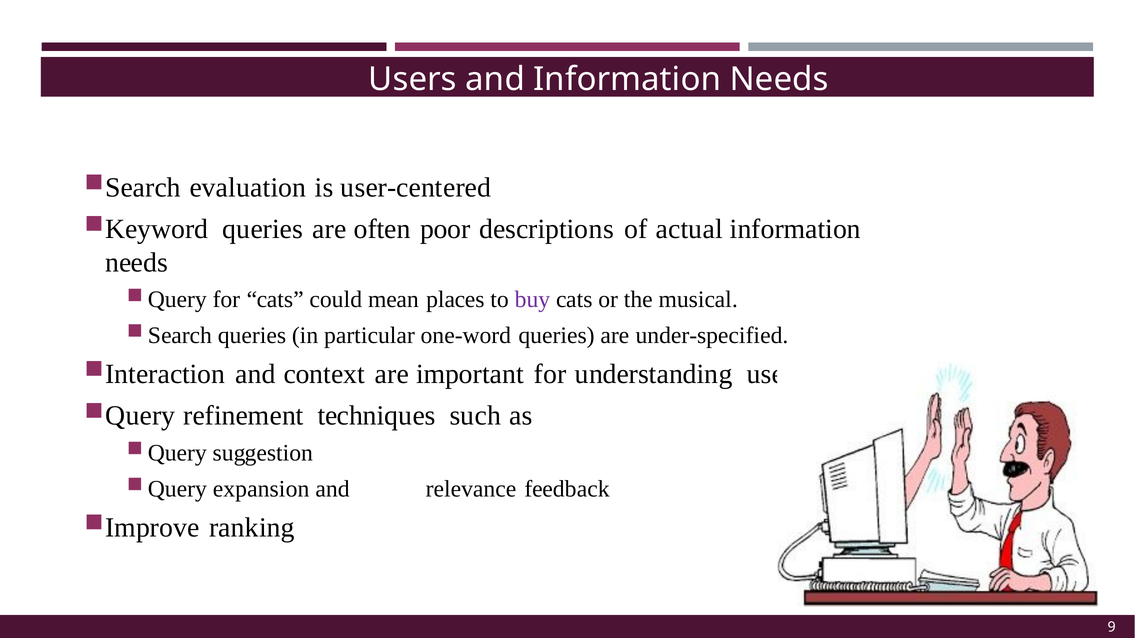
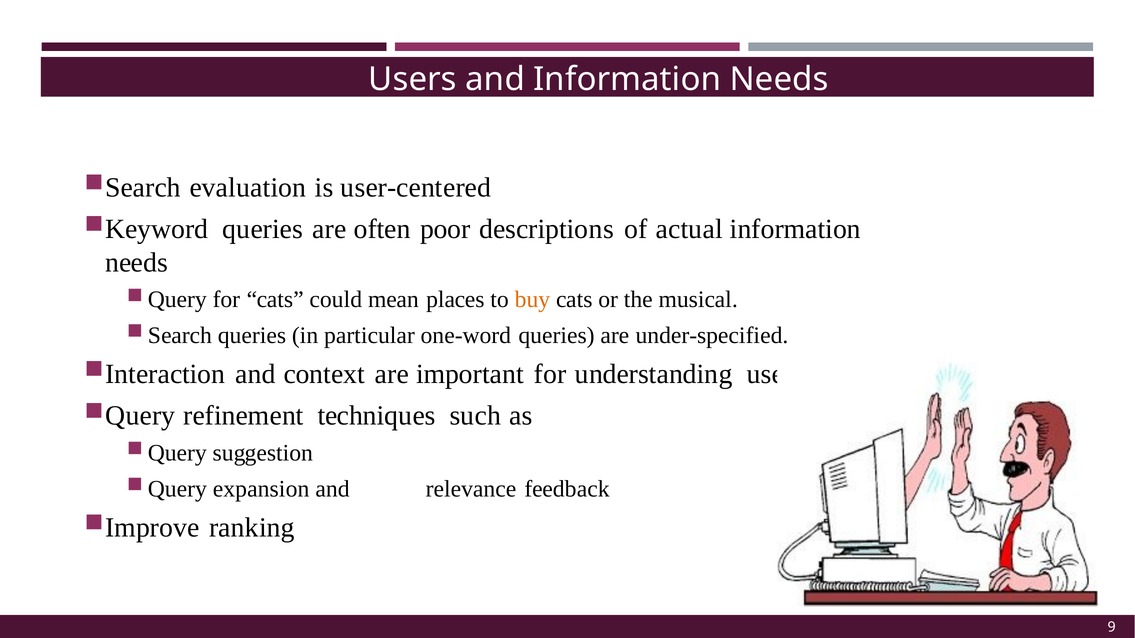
buy colour: purple -> orange
